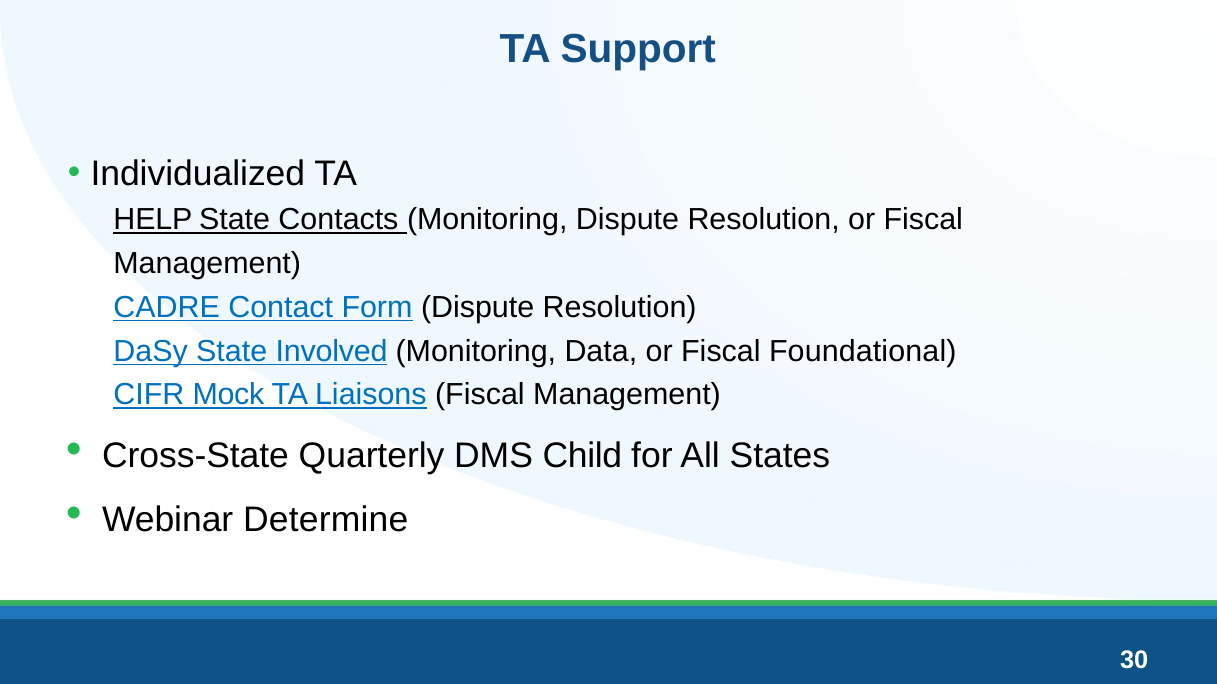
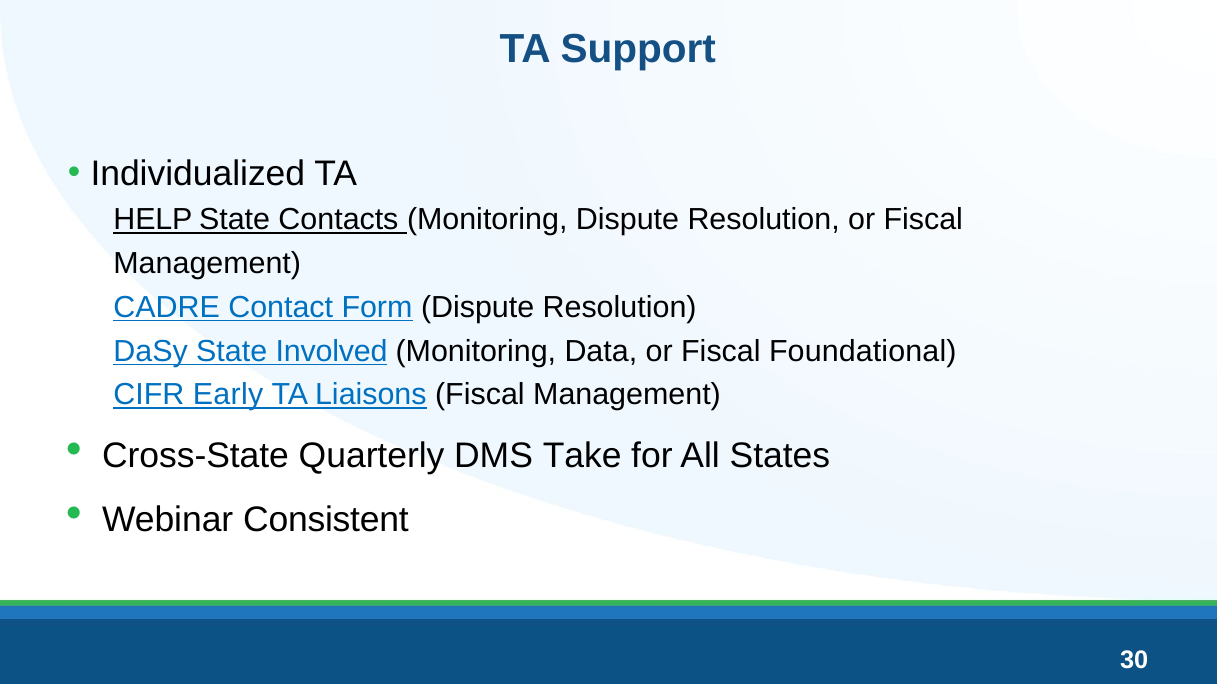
Mock: Mock -> Early
Child: Child -> Take
Determine: Determine -> Consistent
